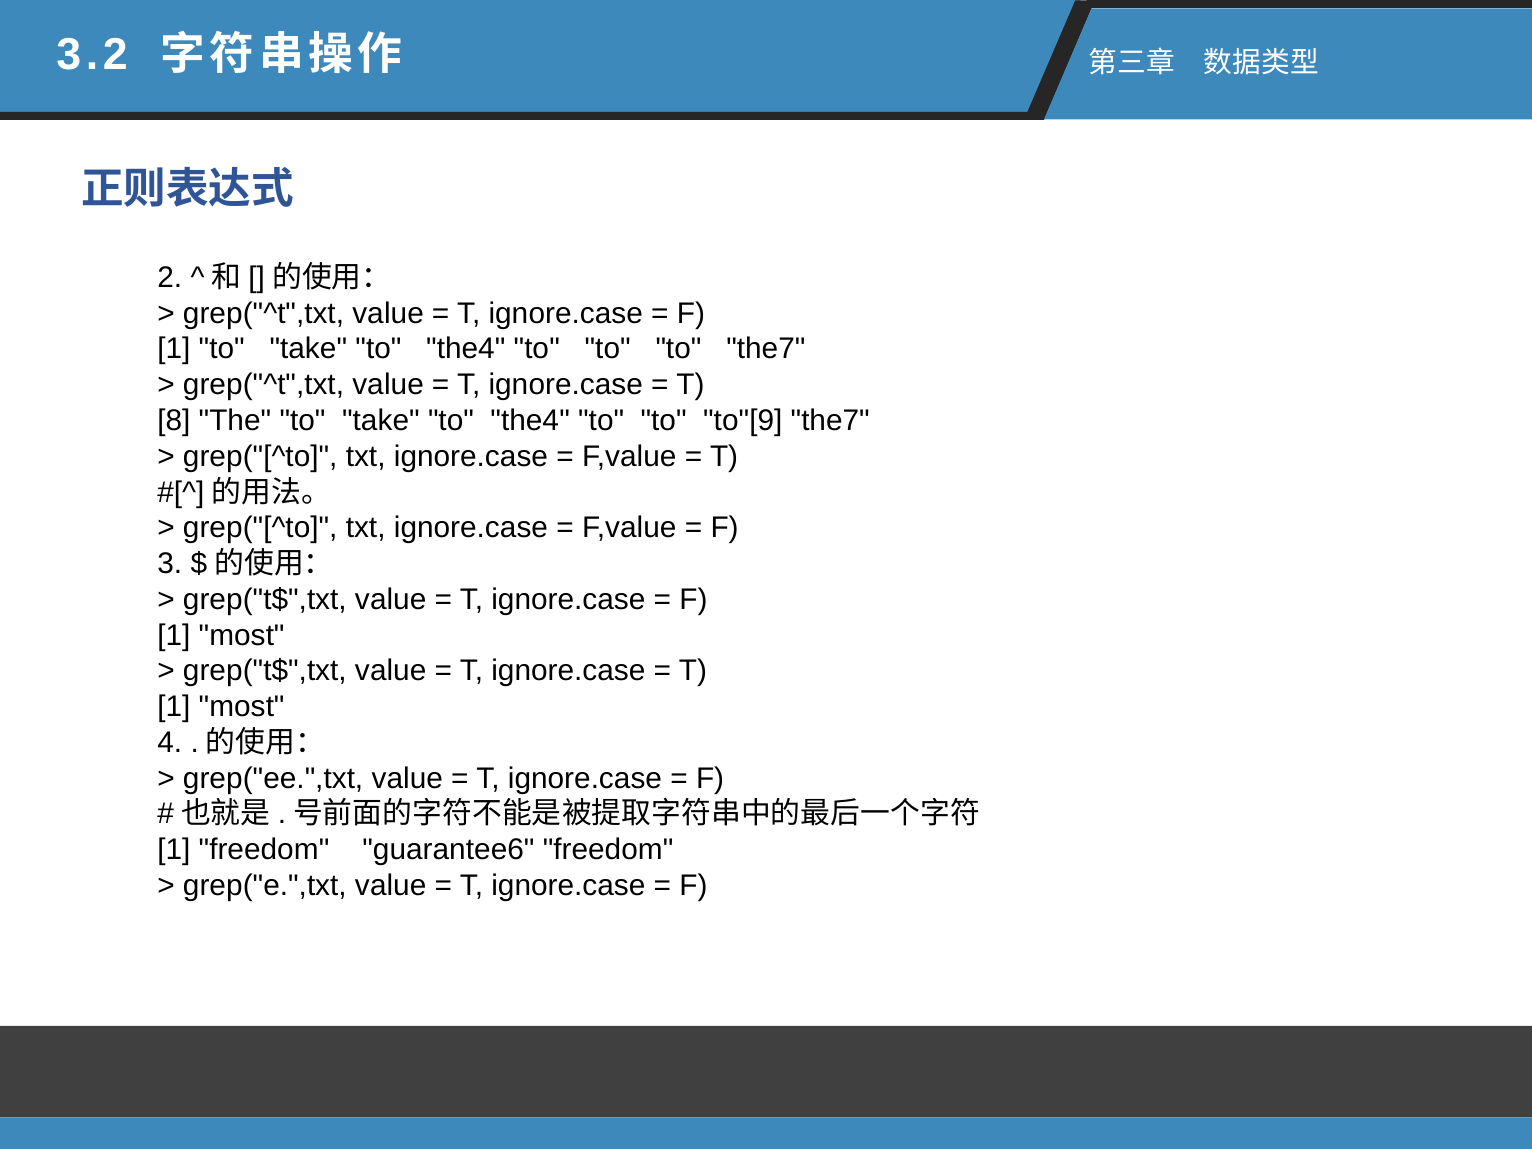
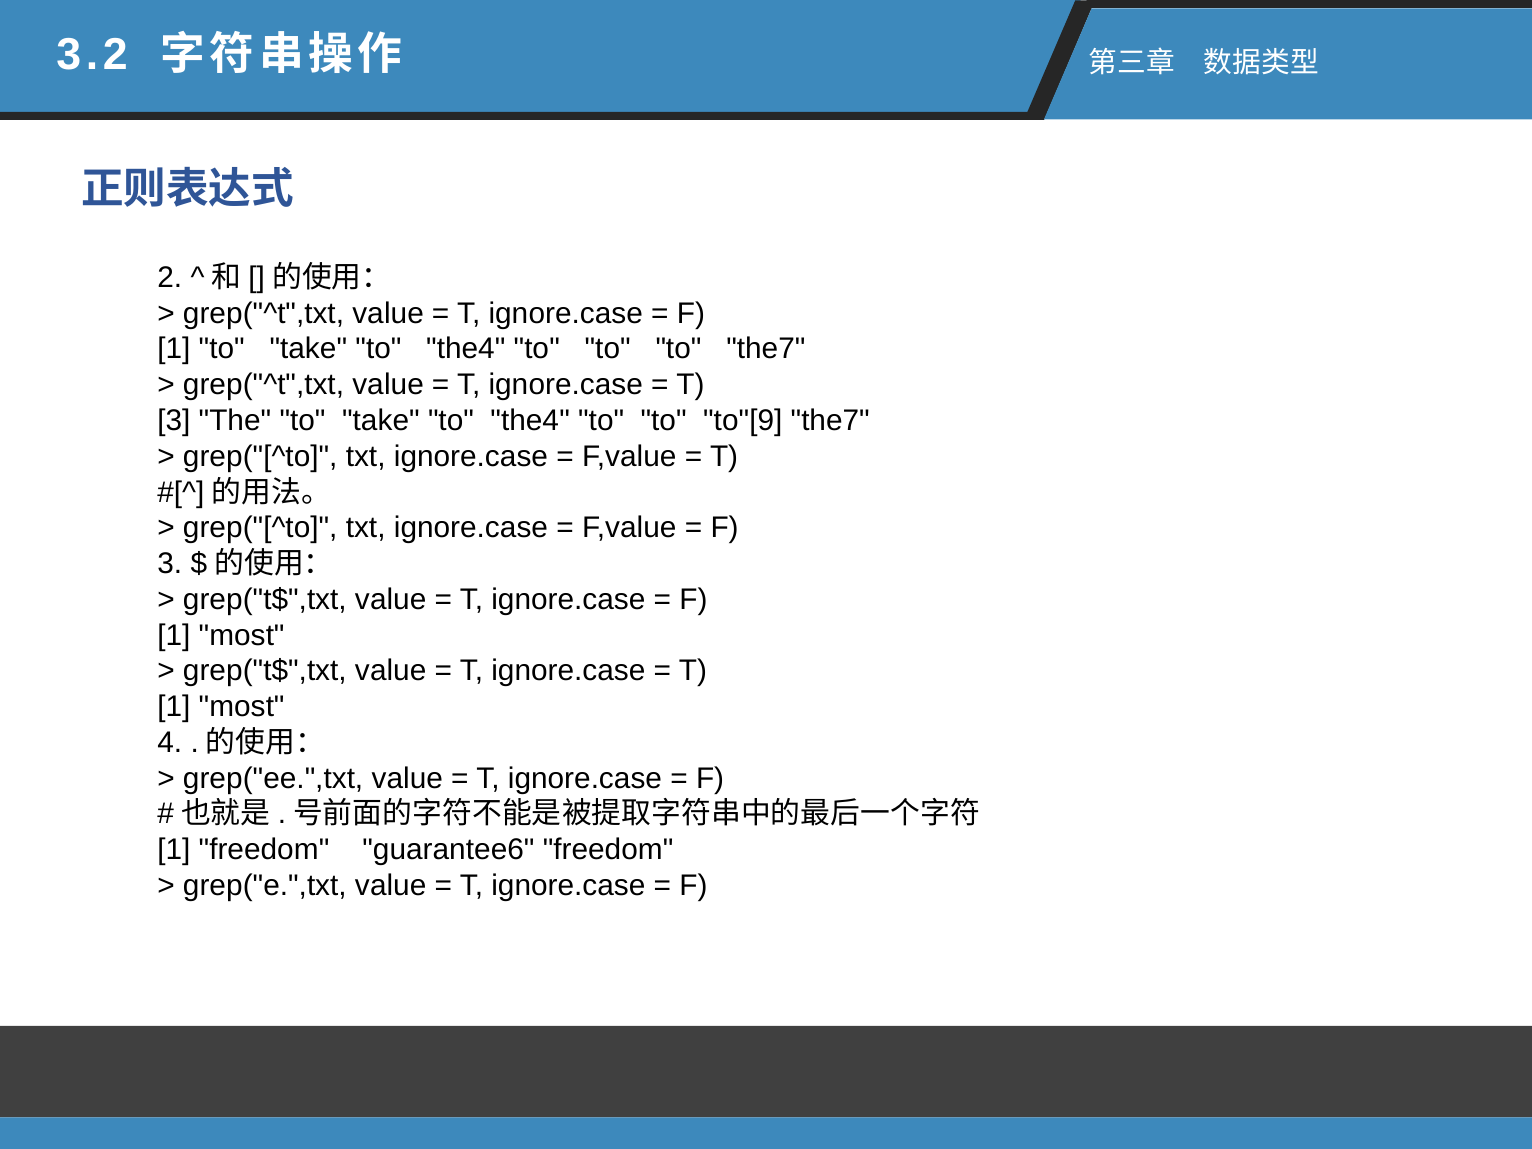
8 at (174, 421): 8 -> 3
